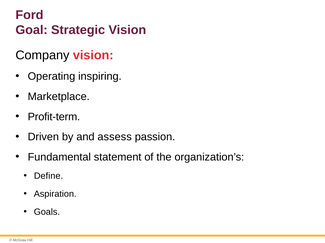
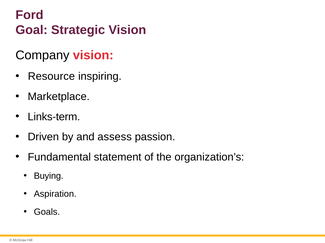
Operating: Operating -> Resource
Profit-term: Profit-term -> Links-term
Define: Define -> Buying
